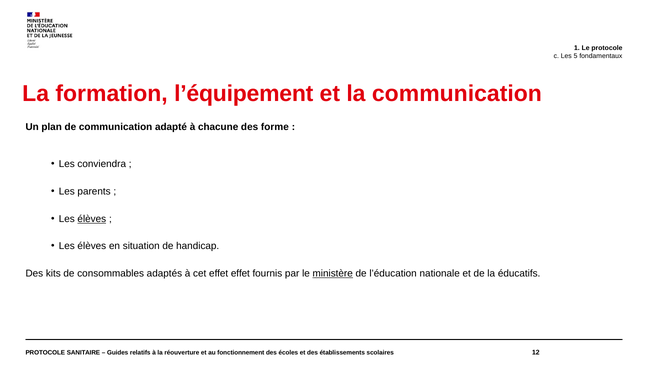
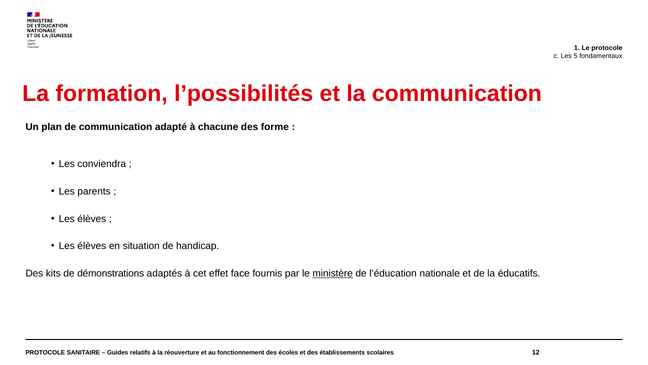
l’équipement: l’équipement -> l’possibilités
élèves at (92, 219) underline: present -> none
consommables: consommables -> démonstrations
effet effet: effet -> face
